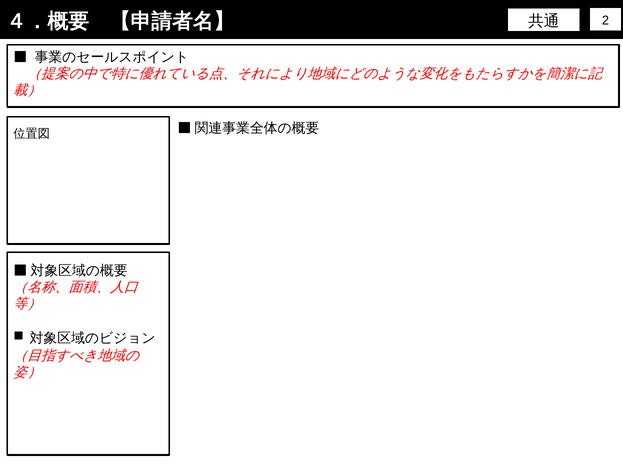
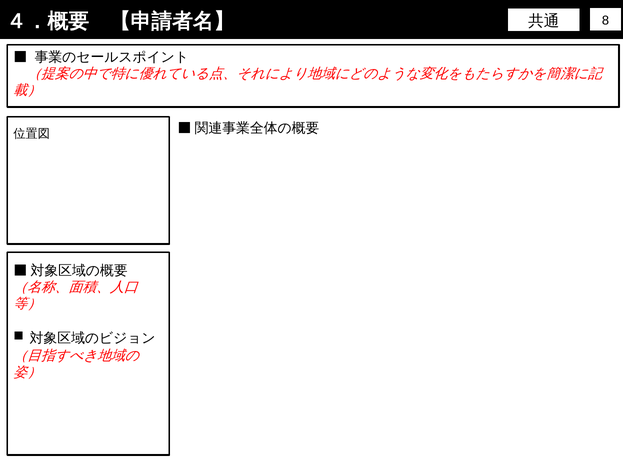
2: 2 -> 8
